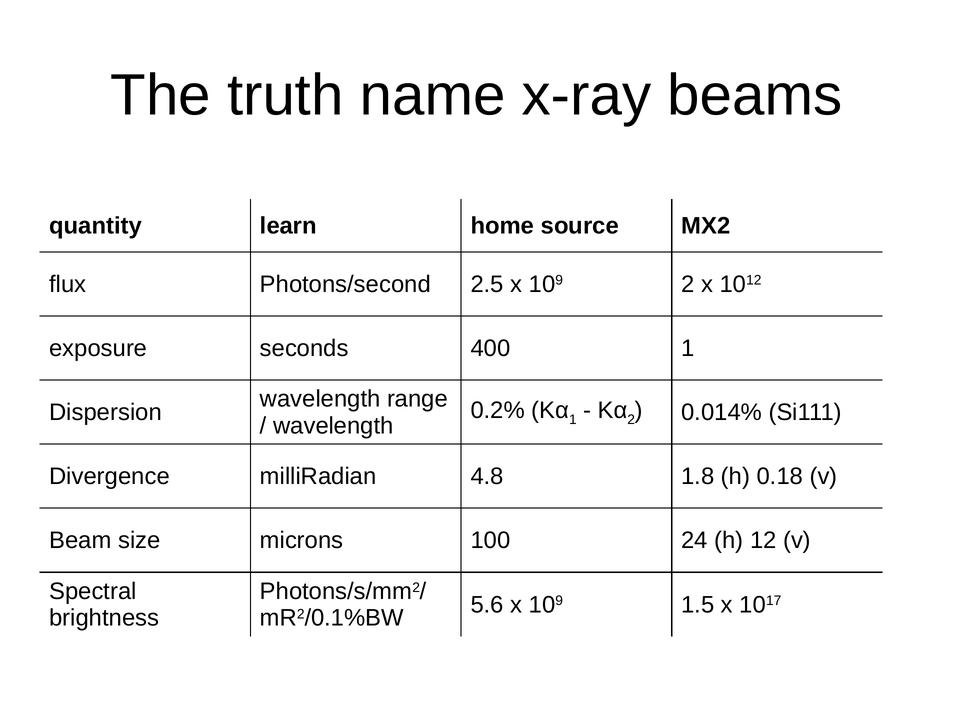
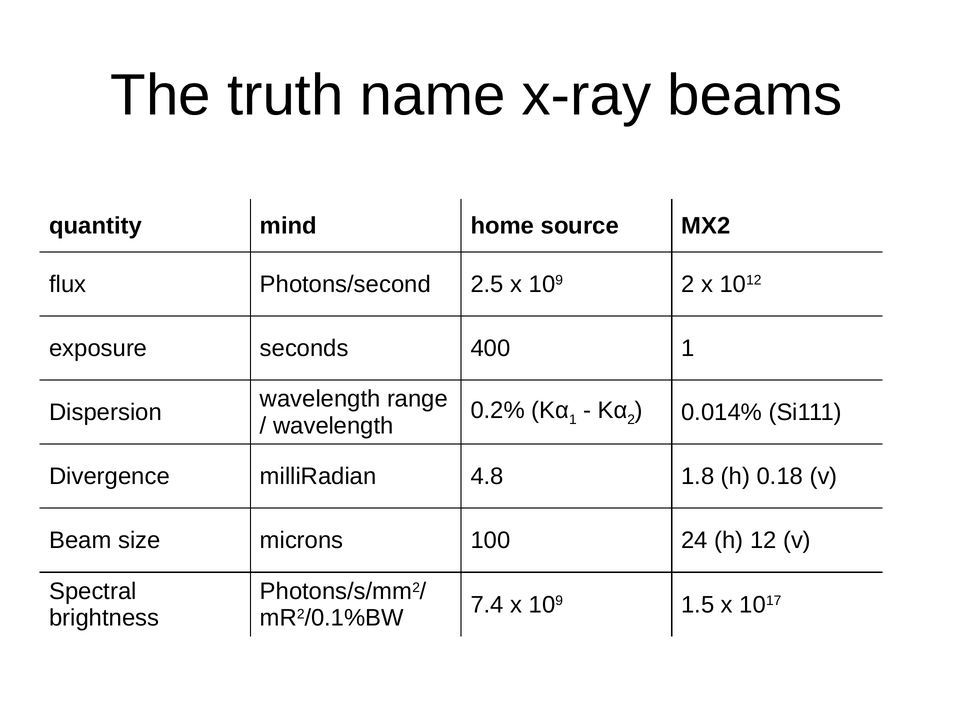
learn: learn -> mind
5.6: 5.6 -> 7.4
